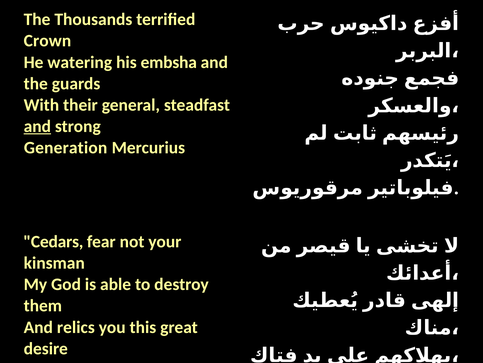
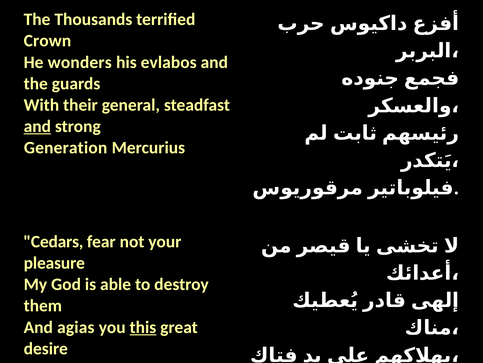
watering: watering -> wonders
embsha: embsha -> evlabos
kinsman: kinsman -> pleasure
relics: relics -> agias
this underline: none -> present
